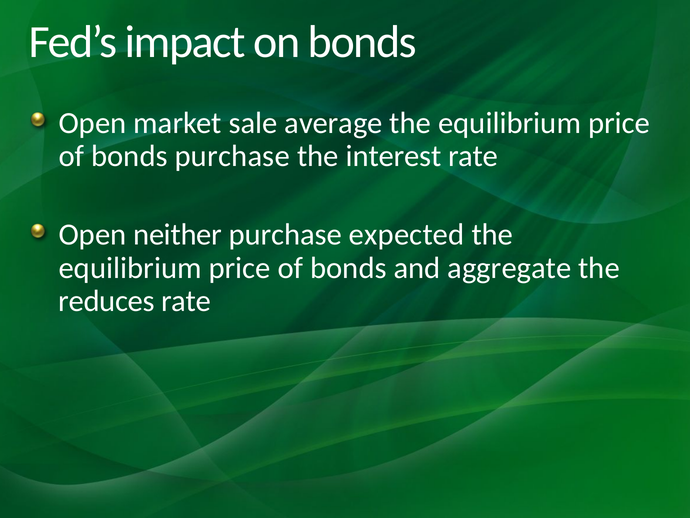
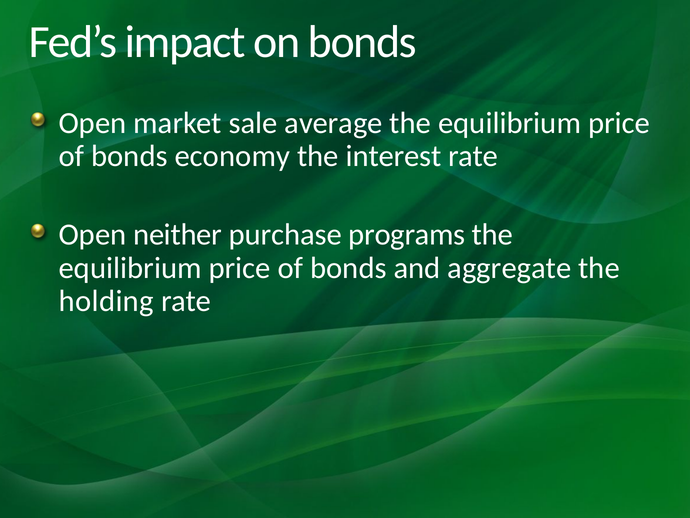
bonds purchase: purchase -> economy
expected: expected -> programs
reduces: reduces -> holding
